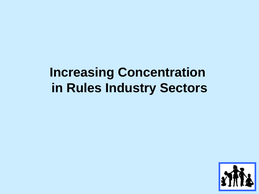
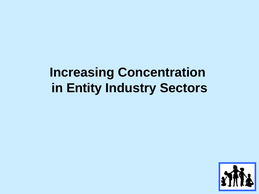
Rules: Rules -> Entity
